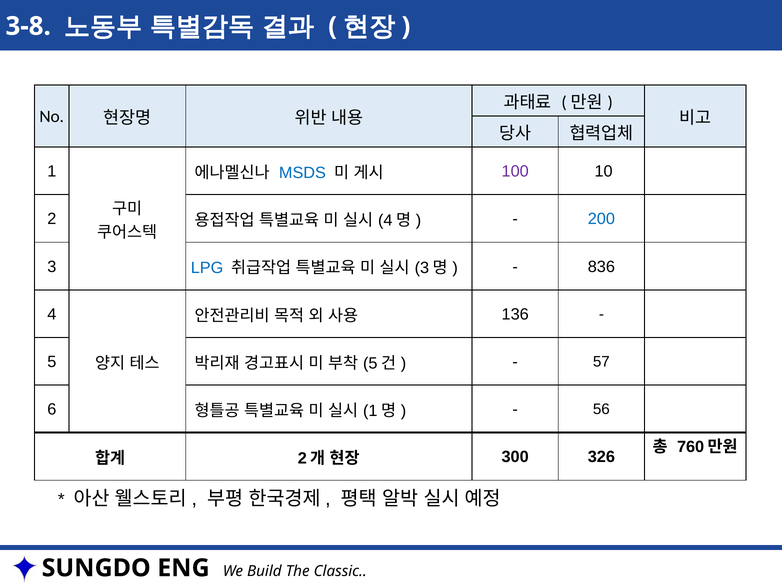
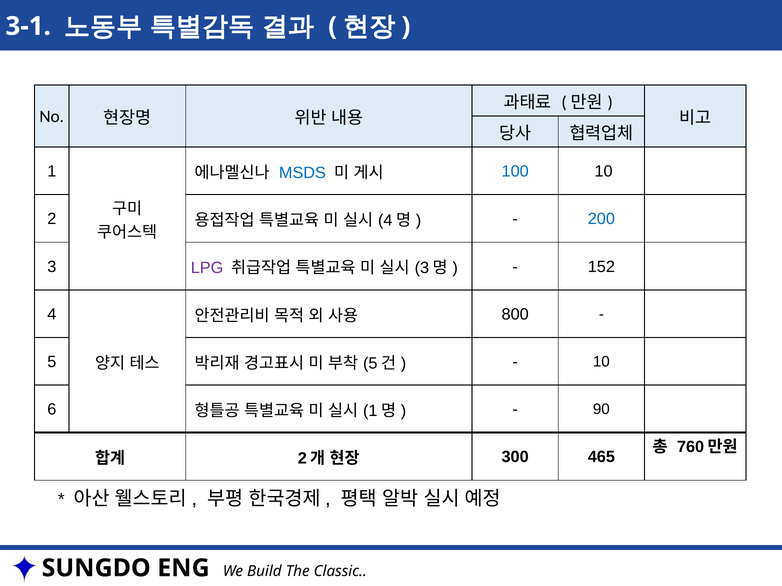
3-8: 3-8 -> 3-1
100 colour: purple -> blue
LPG colour: blue -> purple
836: 836 -> 152
136: 136 -> 800
57 at (601, 362): 57 -> 10
56: 56 -> 90
326: 326 -> 465
